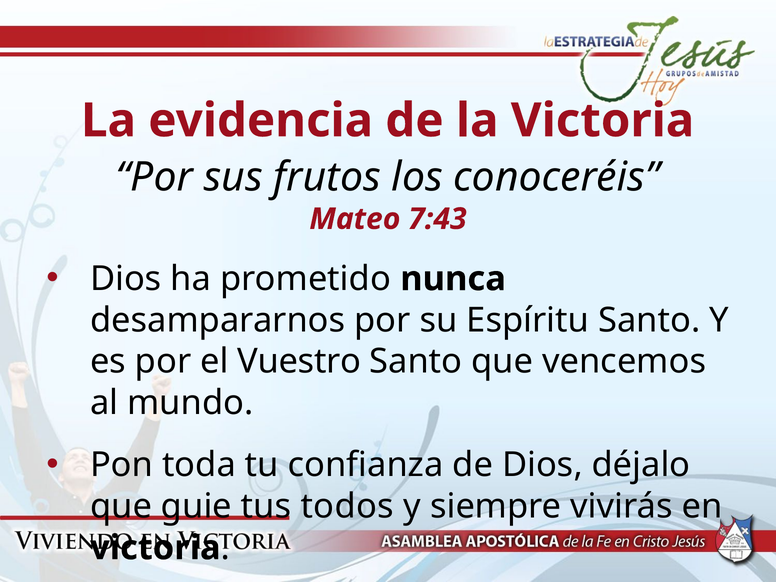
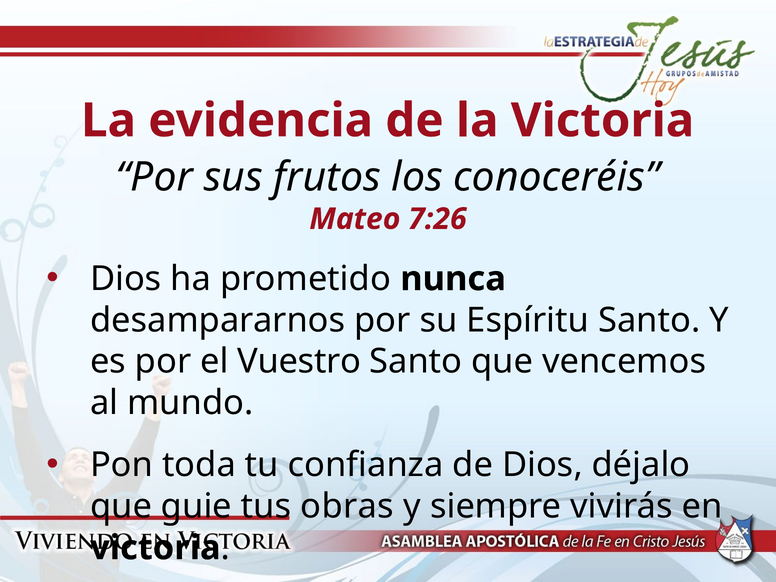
7:43: 7:43 -> 7:26
todos: todos -> obras
